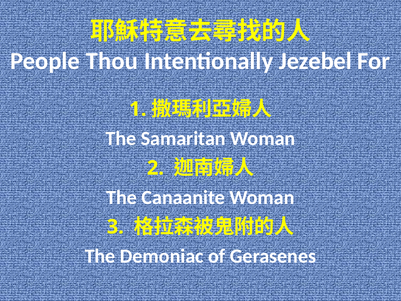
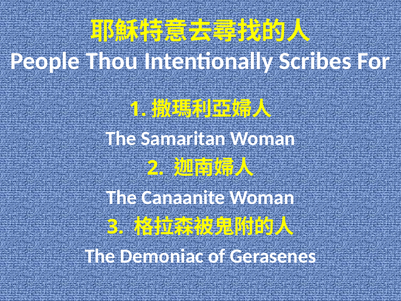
Jezebel: Jezebel -> Scribes
